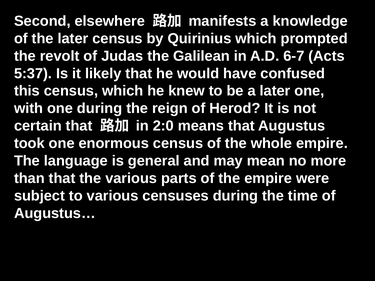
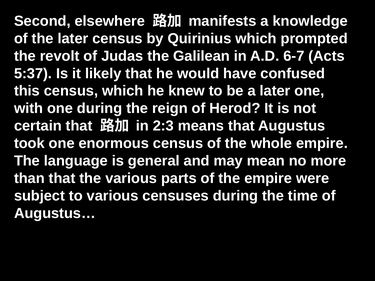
2:0: 2:0 -> 2:3
